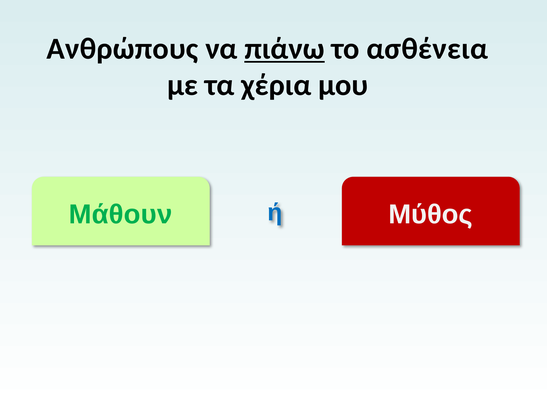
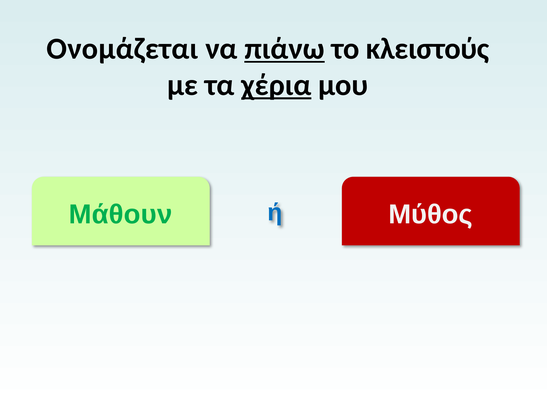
Ανθρώπους: Ανθρώπους -> Ονομάζεται
ασθένεια: ασθένεια -> κλειστούς
χέρια underline: none -> present
